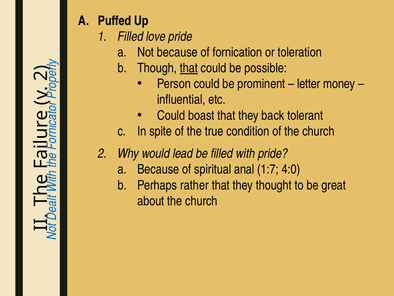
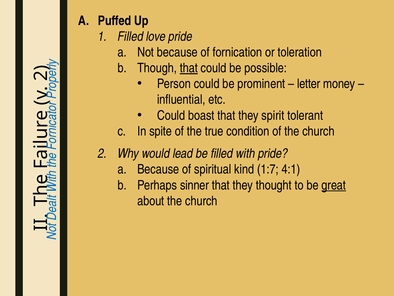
back: back -> spirit
anal: anal -> kind
4:0: 4:0 -> 4:1
rather: rather -> sinner
great underline: none -> present
